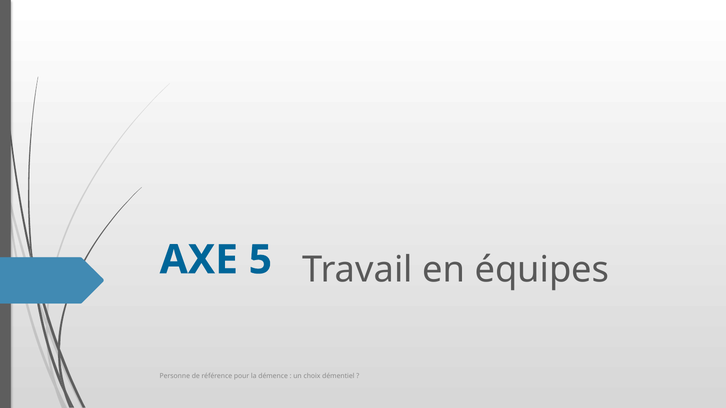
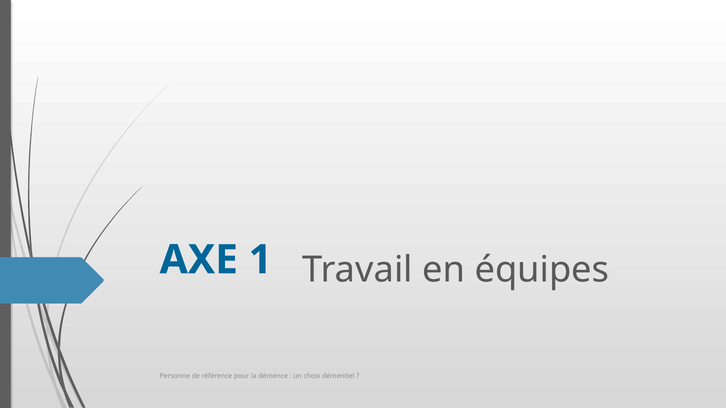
5: 5 -> 1
